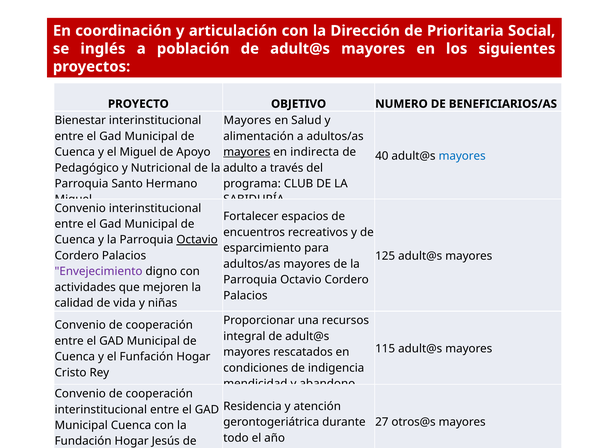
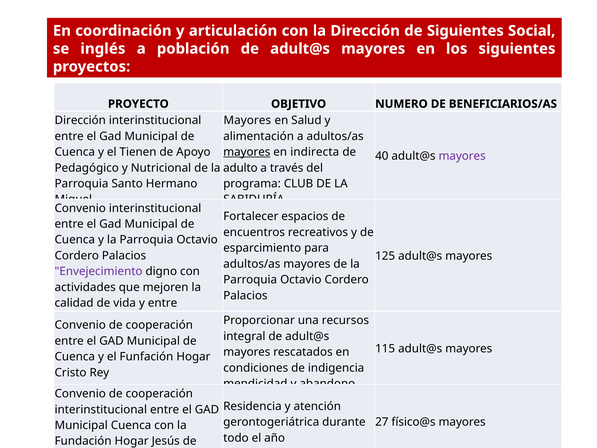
de Prioritaria: Prioritaria -> Siguientes
Bienestar at (80, 120): Bienestar -> Dirección
el Miguel: Miguel -> Tienen
mayores at (462, 156) colour: blue -> purple
Octavio at (197, 240) underline: present -> none
y niñas: niñas -> entre
otros@s: otros@s -> físico@s
